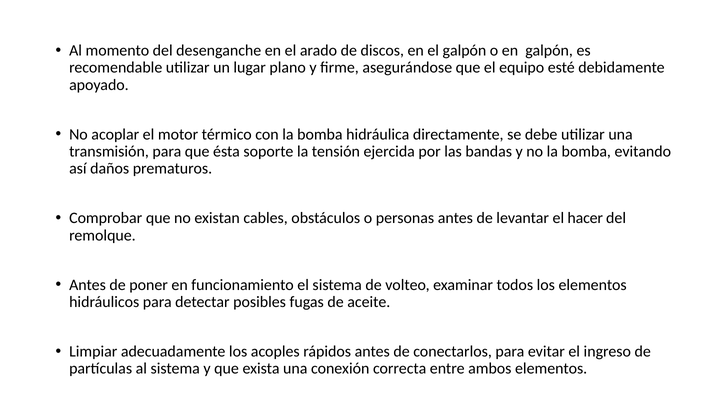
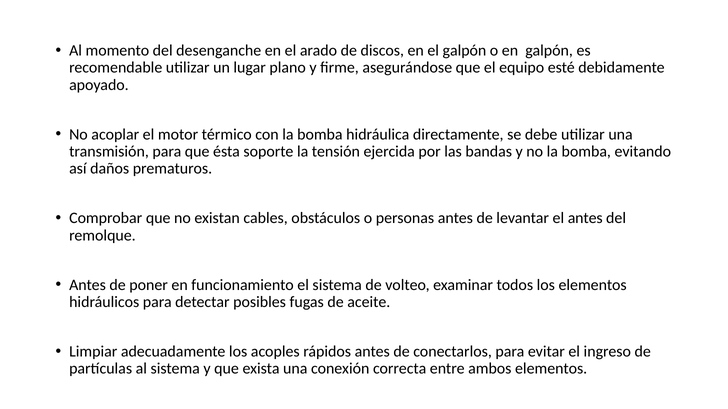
el hacer: hacer -> antes
